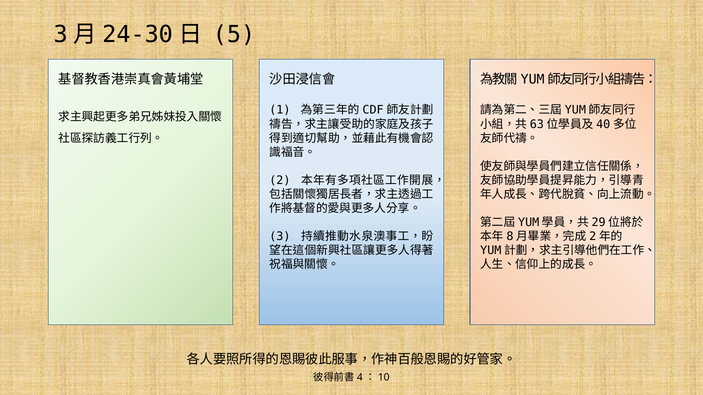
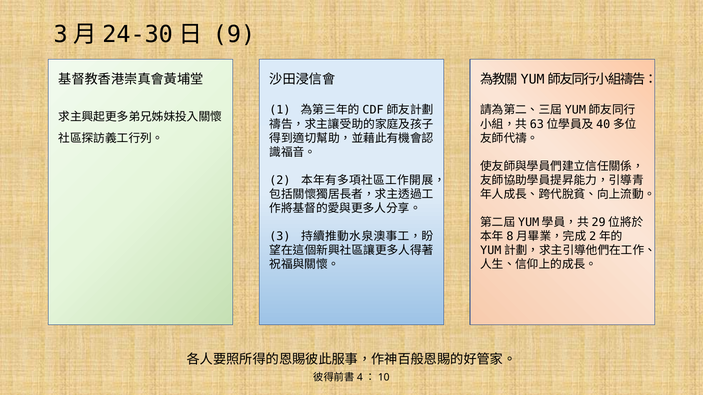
5: 5 -> 9
